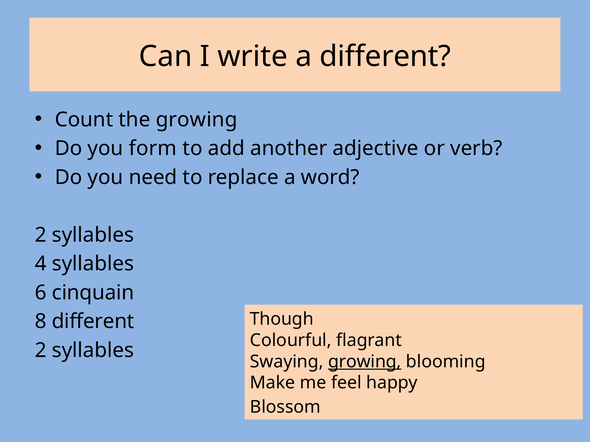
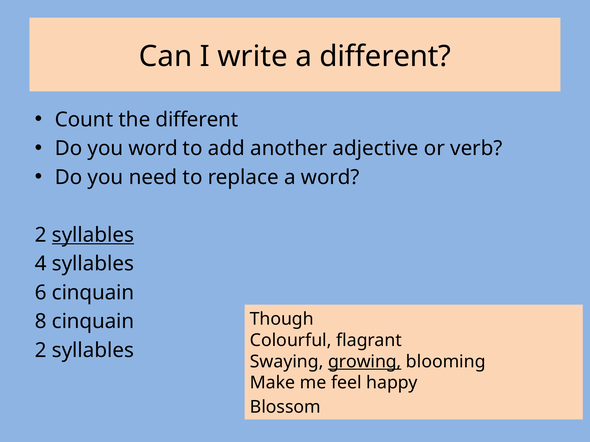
the growing: growing -> different
you form: form -> word
syllables at (93, 235) underline: none -> present
8 different: different -> cinquain
